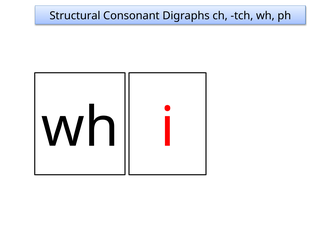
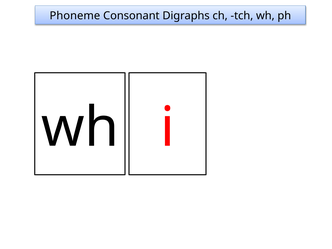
Structural: Structural -> Phoneme
